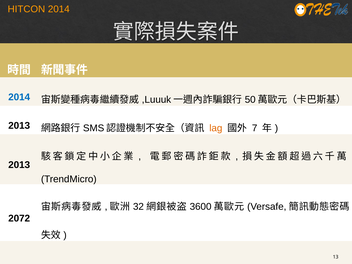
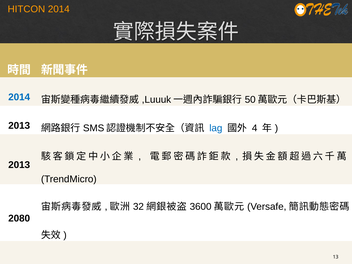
lag colour: orange -> blue
7: 7 -> 4
2072: 2072 -> 2080
